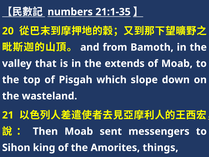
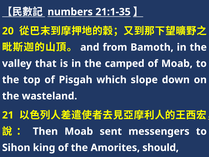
extends: extends -> camped
things: things -> should
